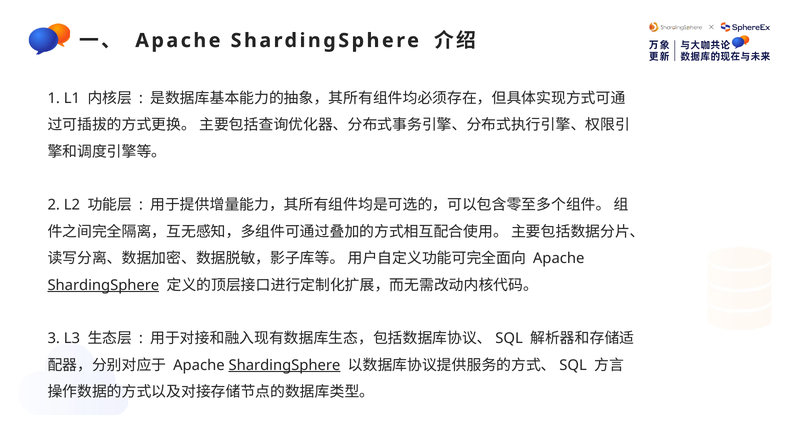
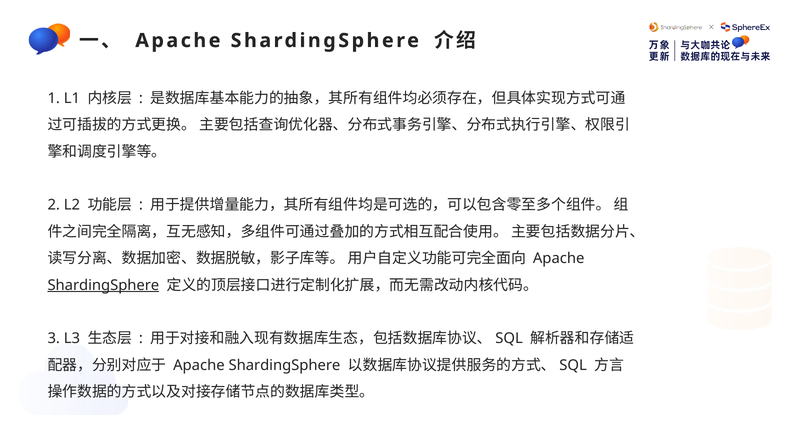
ShardingSphere at (284, 366) underline: present -> none
